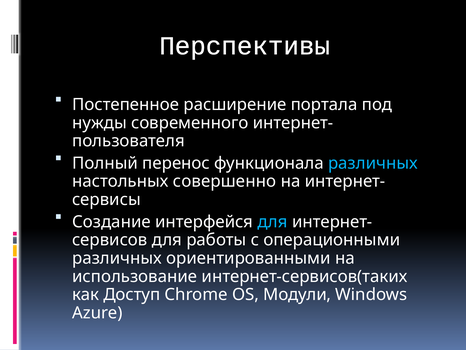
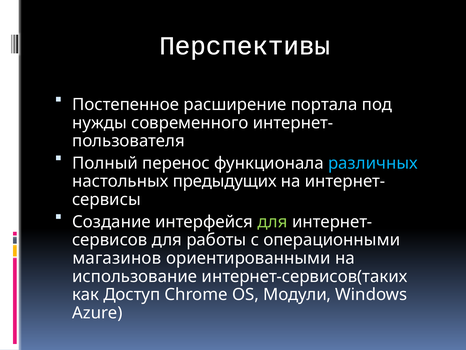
совершенно: совершенно -> предыдущих
для at (272, 222) colour: light blue -> light green
различных at (117, 258): различных -> магазинов
